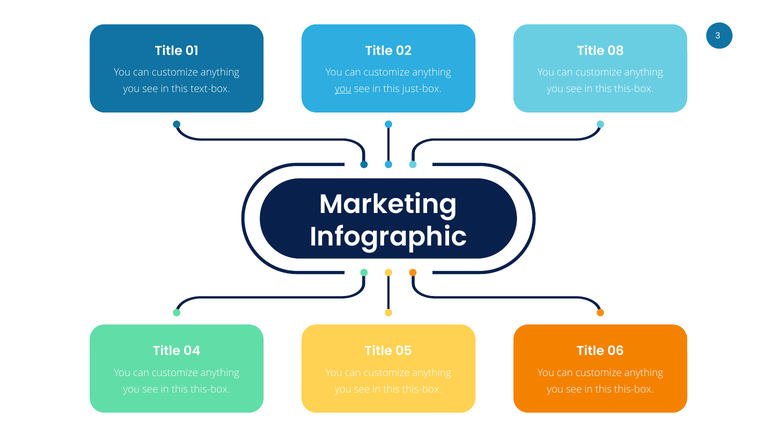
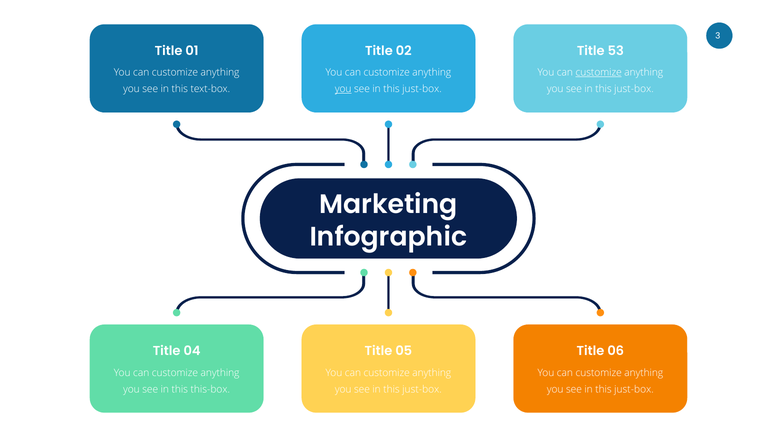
08: 08 -> 53
customize at (599, 73) underline: none -> present
this-box at (634, 89): this-box -> just-box
this-box at (422, 389): this-box -> just-box
this-box at (634, 389): this-box -> just-box
